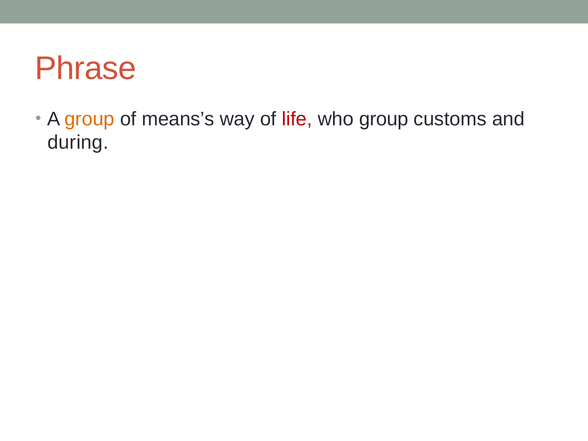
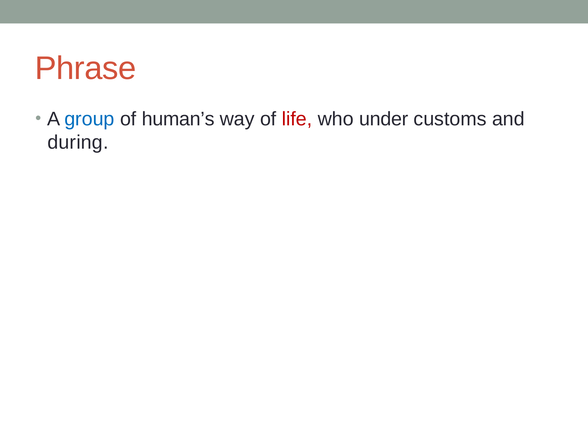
group at (89, 119) colour: orange -> blue
means’s: means’s -> human’s
who group: group -> under
